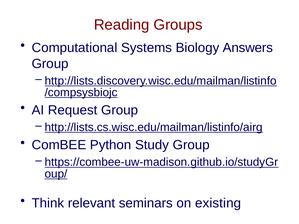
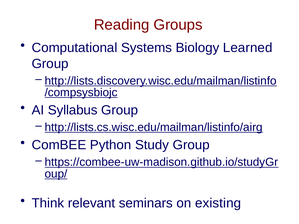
Answers: Answers -> Learned
Request: Request -> Syllabus
